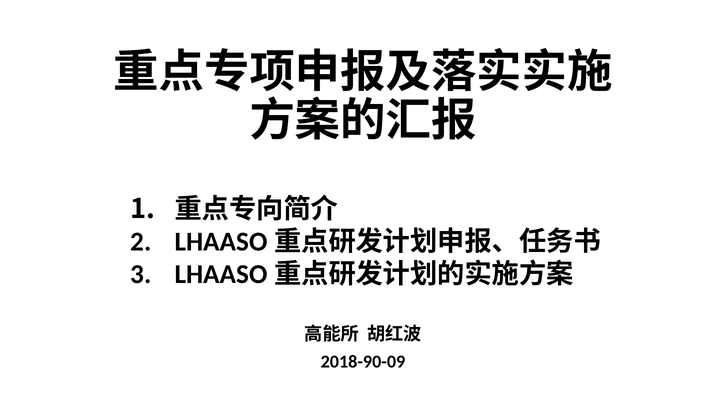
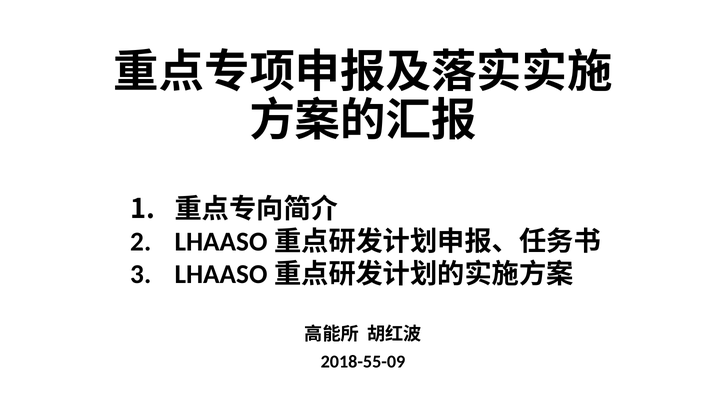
2018-90-09: 2018-90-09 -> 2018-55-09
